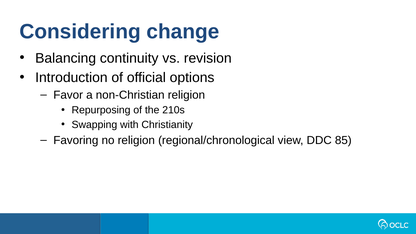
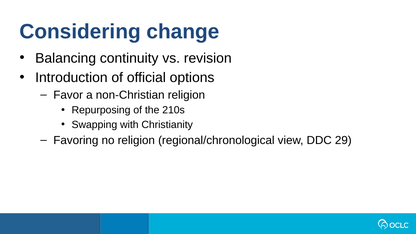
85: 85 -> 29
